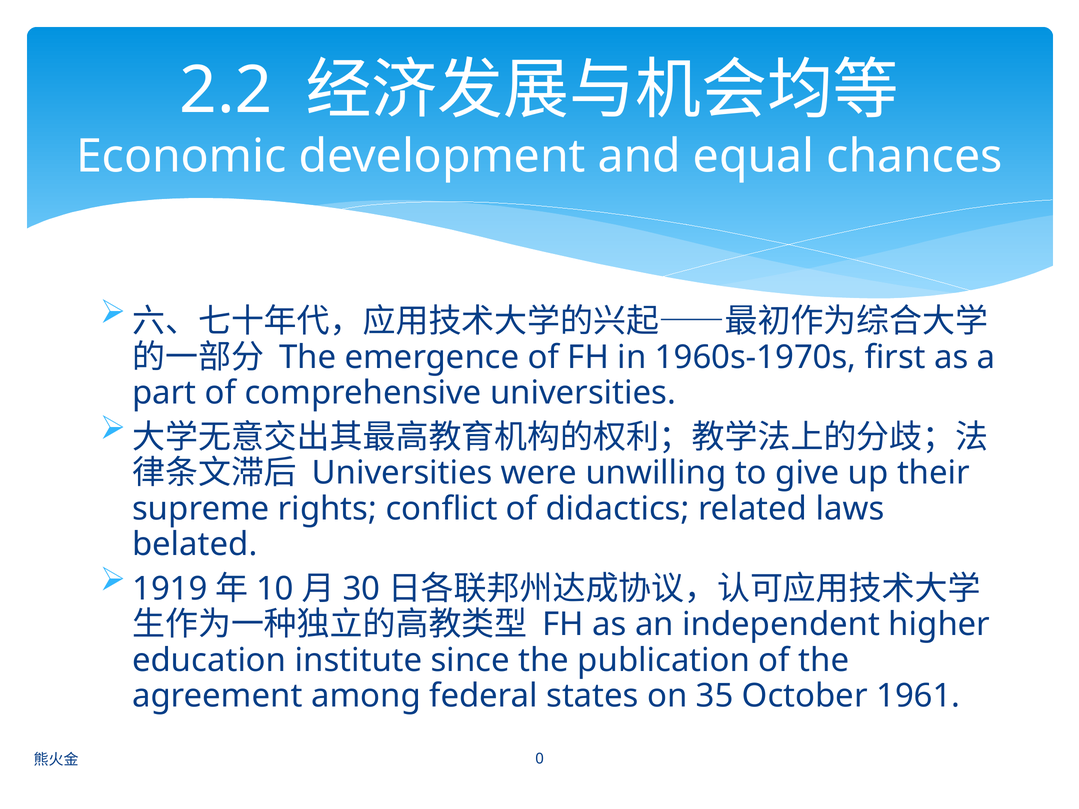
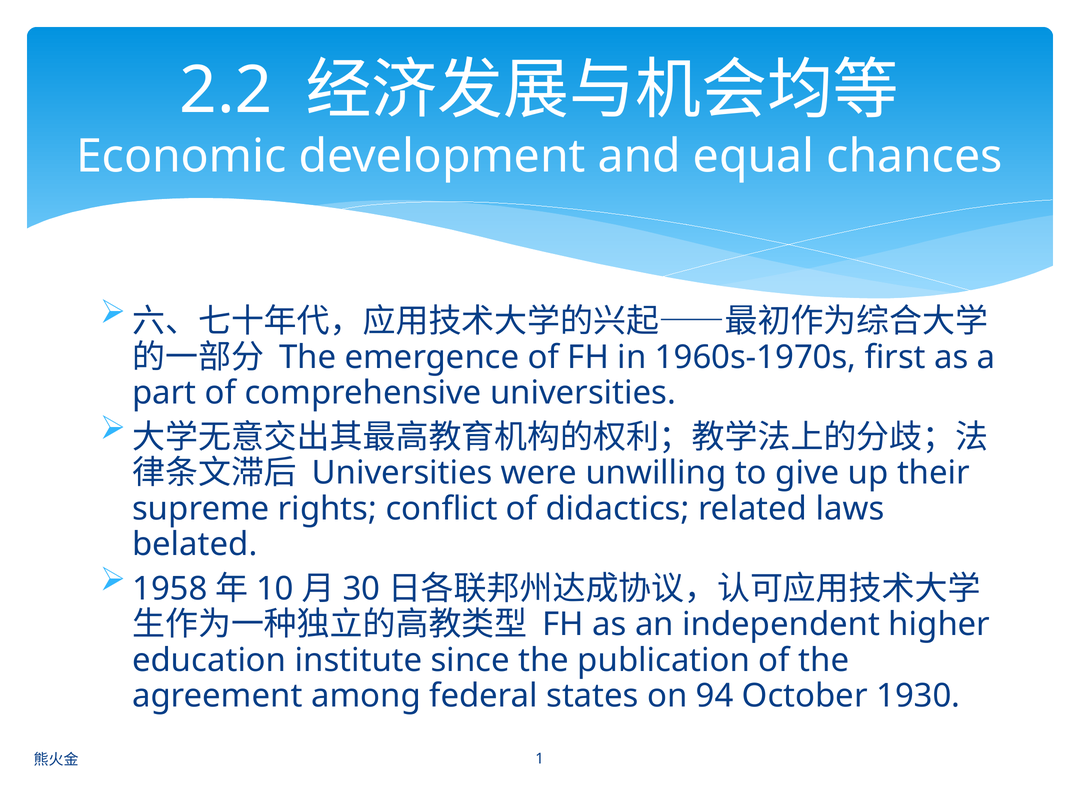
1919: 1919 -> 1958
35: 35 -> 94
1961: 1961 -> 1930
0: 0 -> 1
